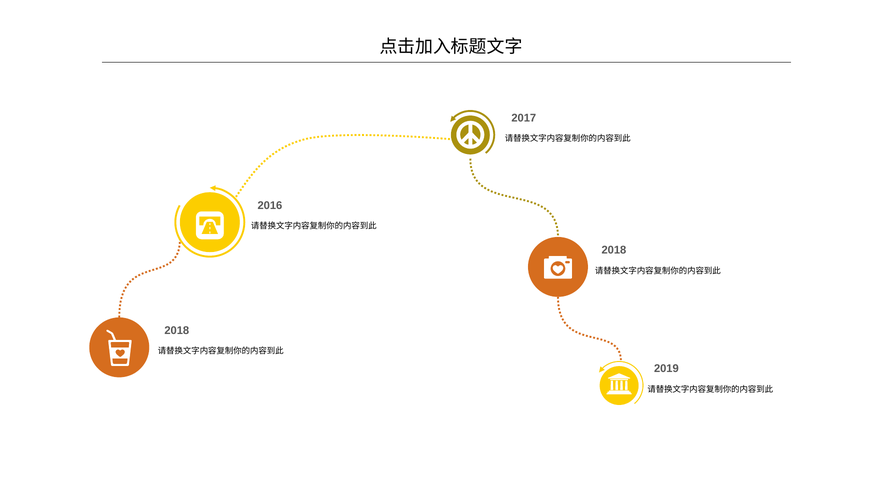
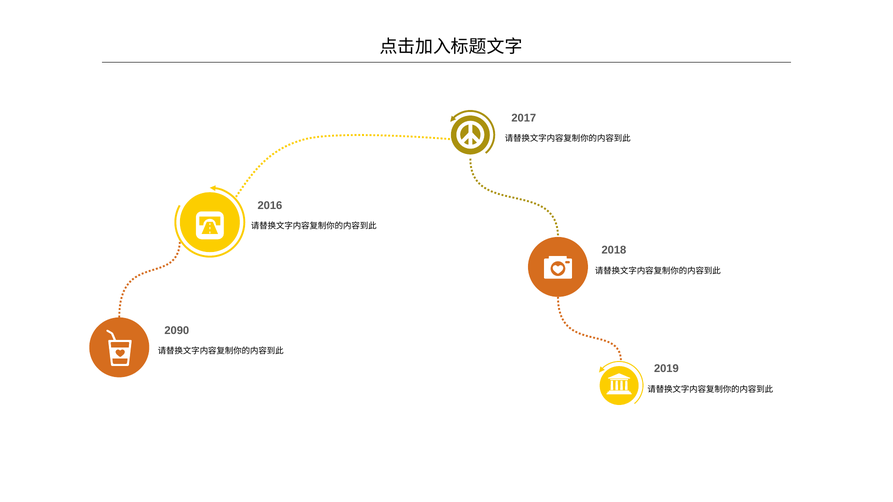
2018 at (177, 331): 2018 -> 2090
